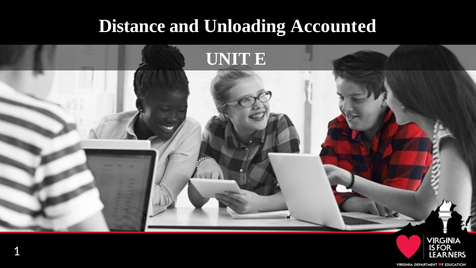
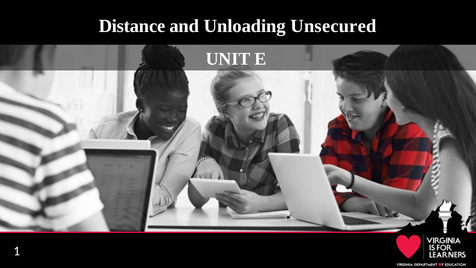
Accounted: Accounted -> Unsecured
